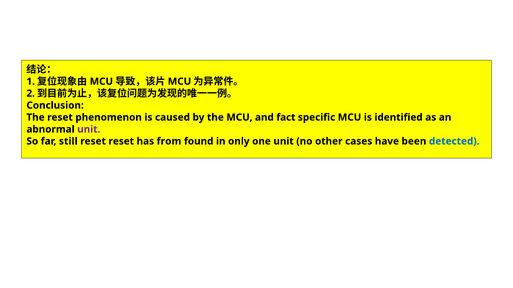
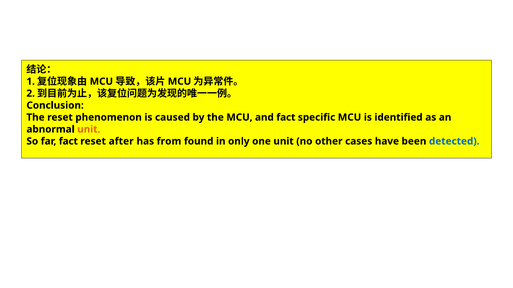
unit at (89, 130) colour: purple -> orange
far still: still -> fact
reset reset: reset -> after
